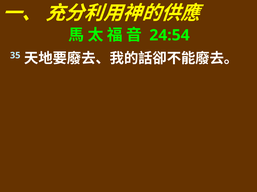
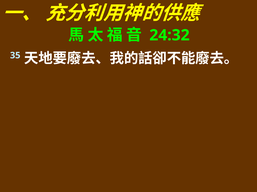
24:54: 24:54 -> 24:32
